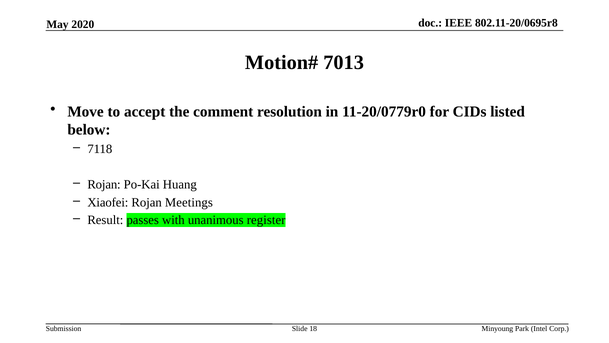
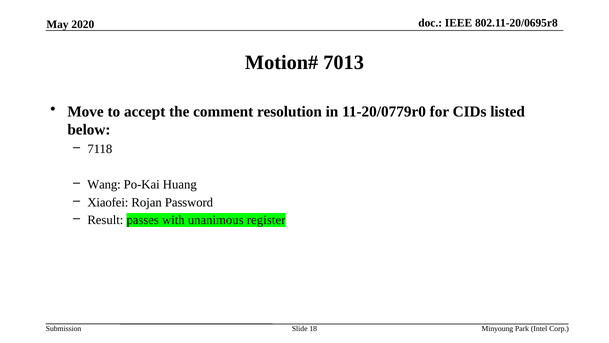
Rojan at (104, 184): Rojan -> Wang
Meetings: Meetings -> Password
